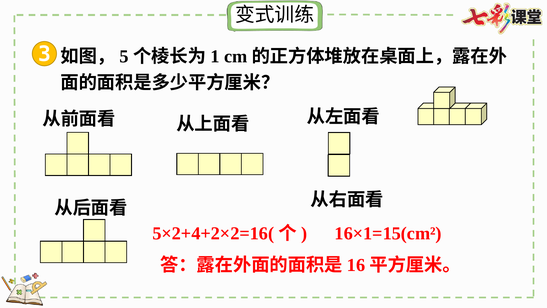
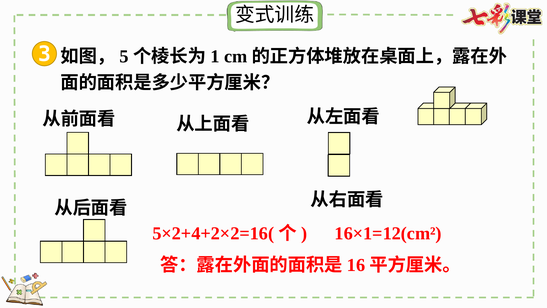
16×1=15(cm²: 16×1=15(cm² -> 16×1=12(cm²
